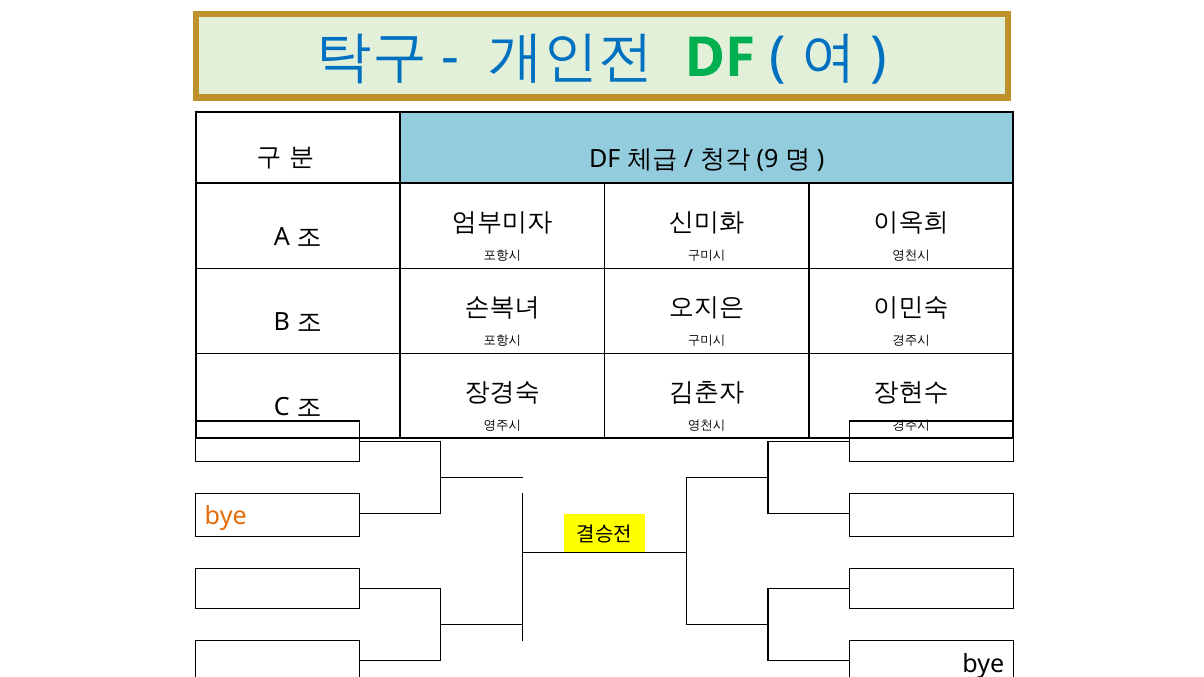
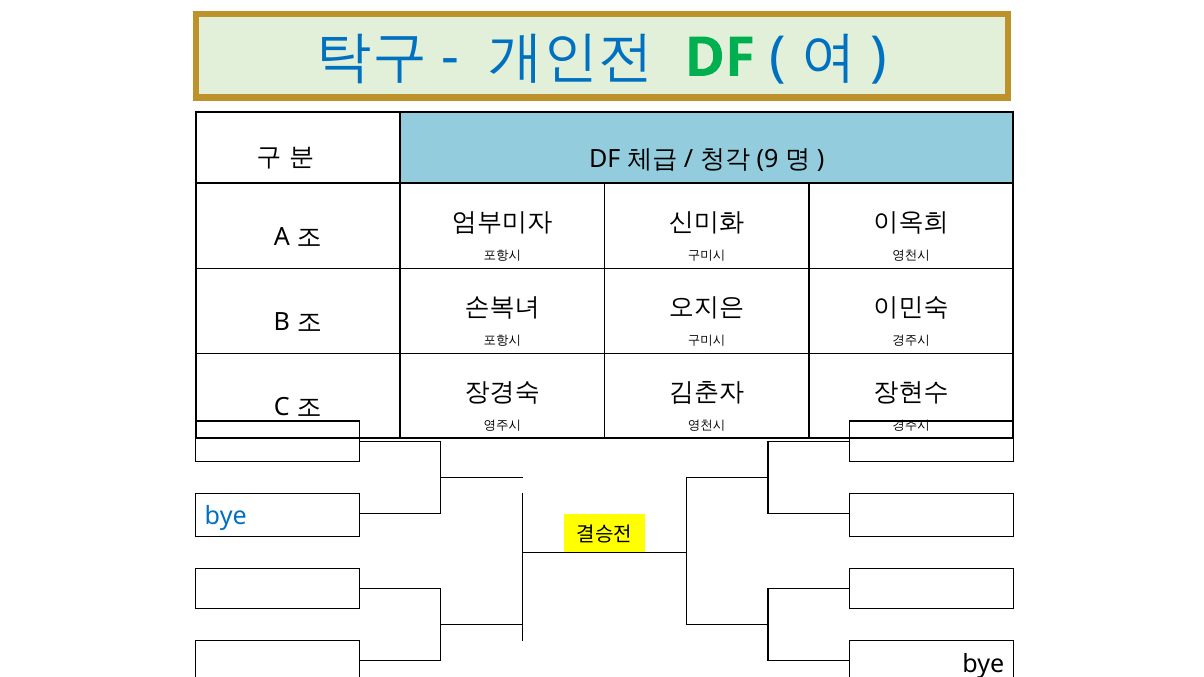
bye at (226, 517) colour: orange -> blue
